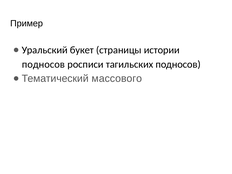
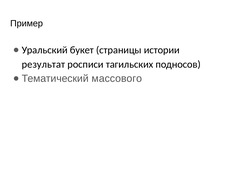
подносов at (43, 64): подносов -> результат
